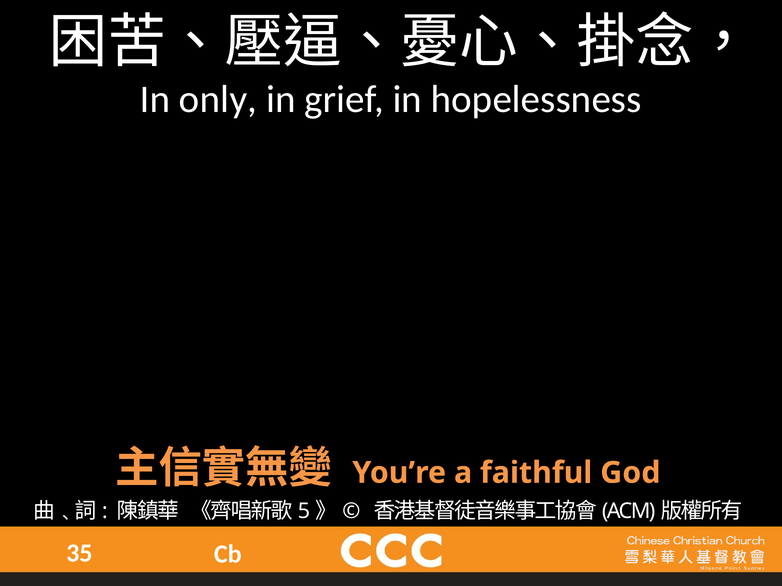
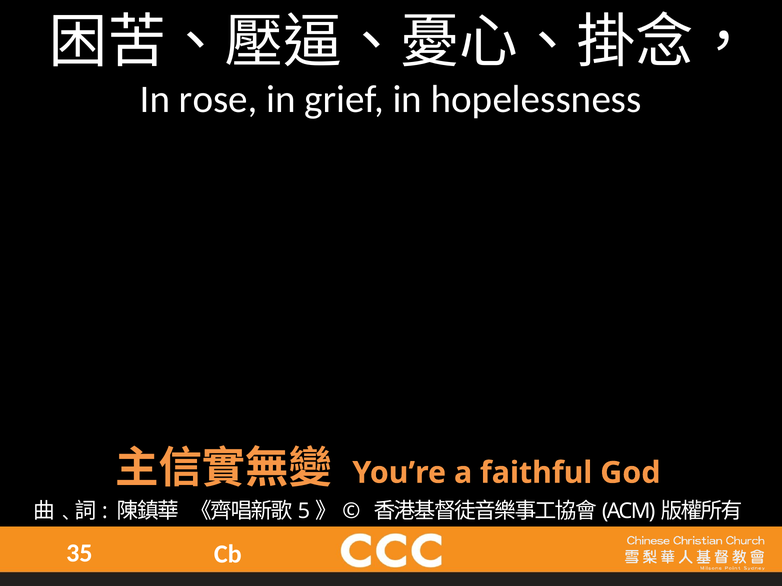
only: only -> rose
